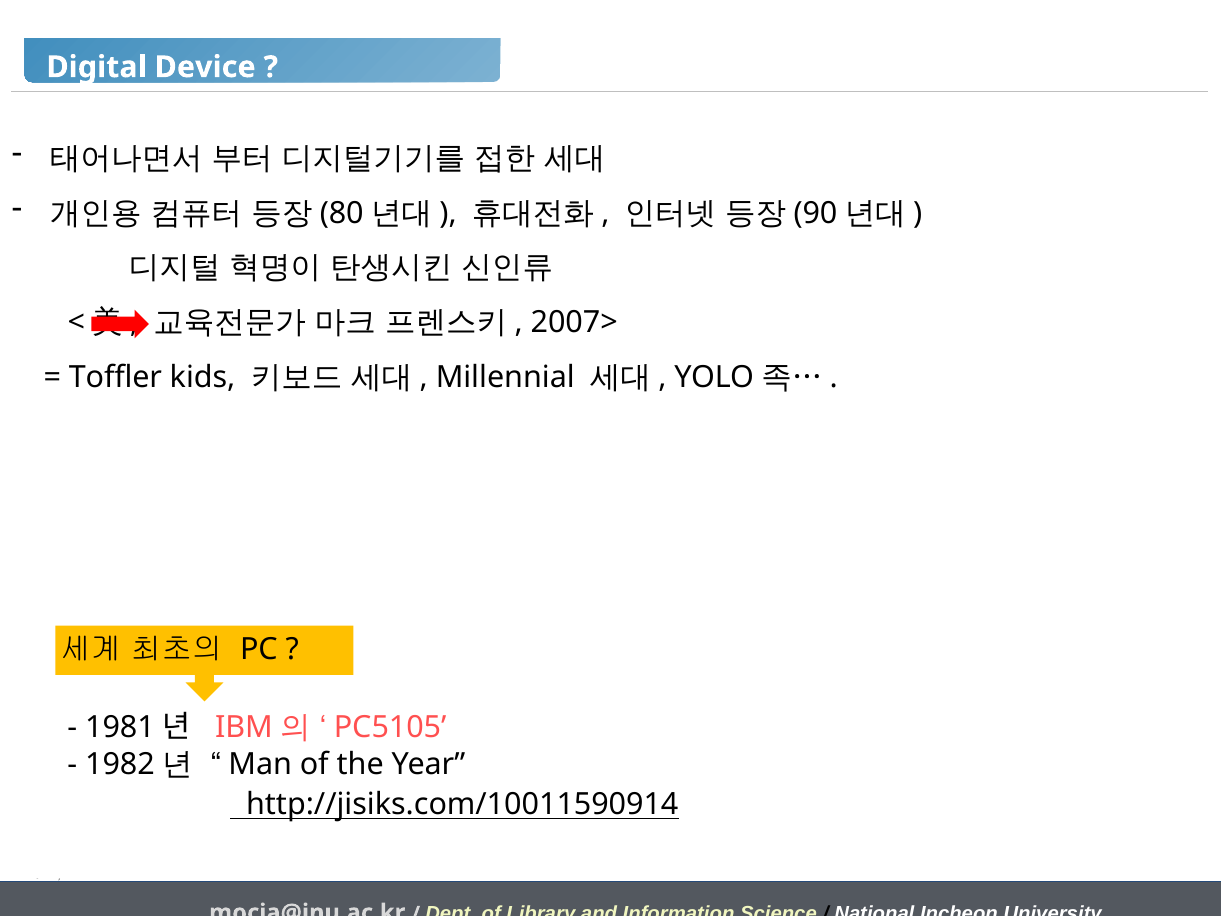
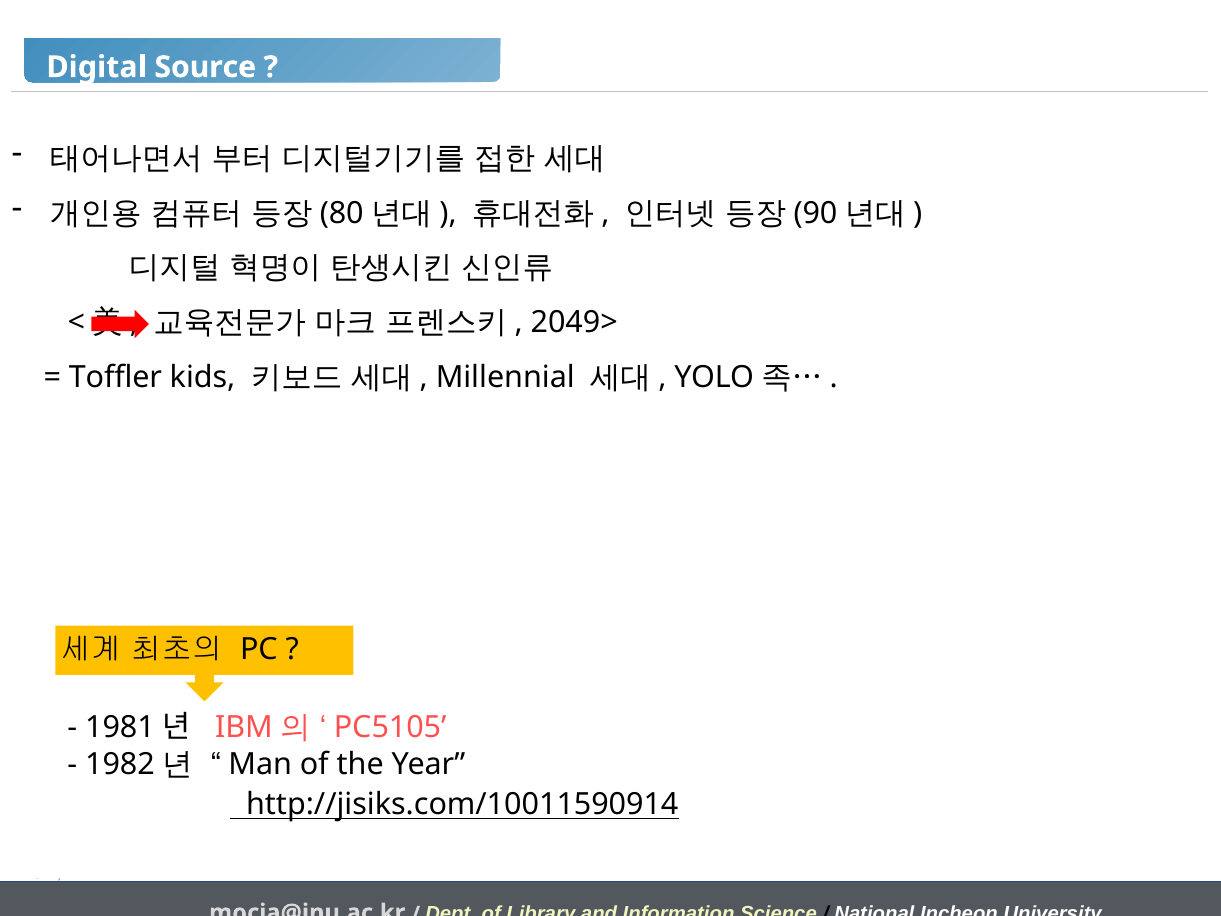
Device: Device -> Source
2007>: 2007> -> 2049>
